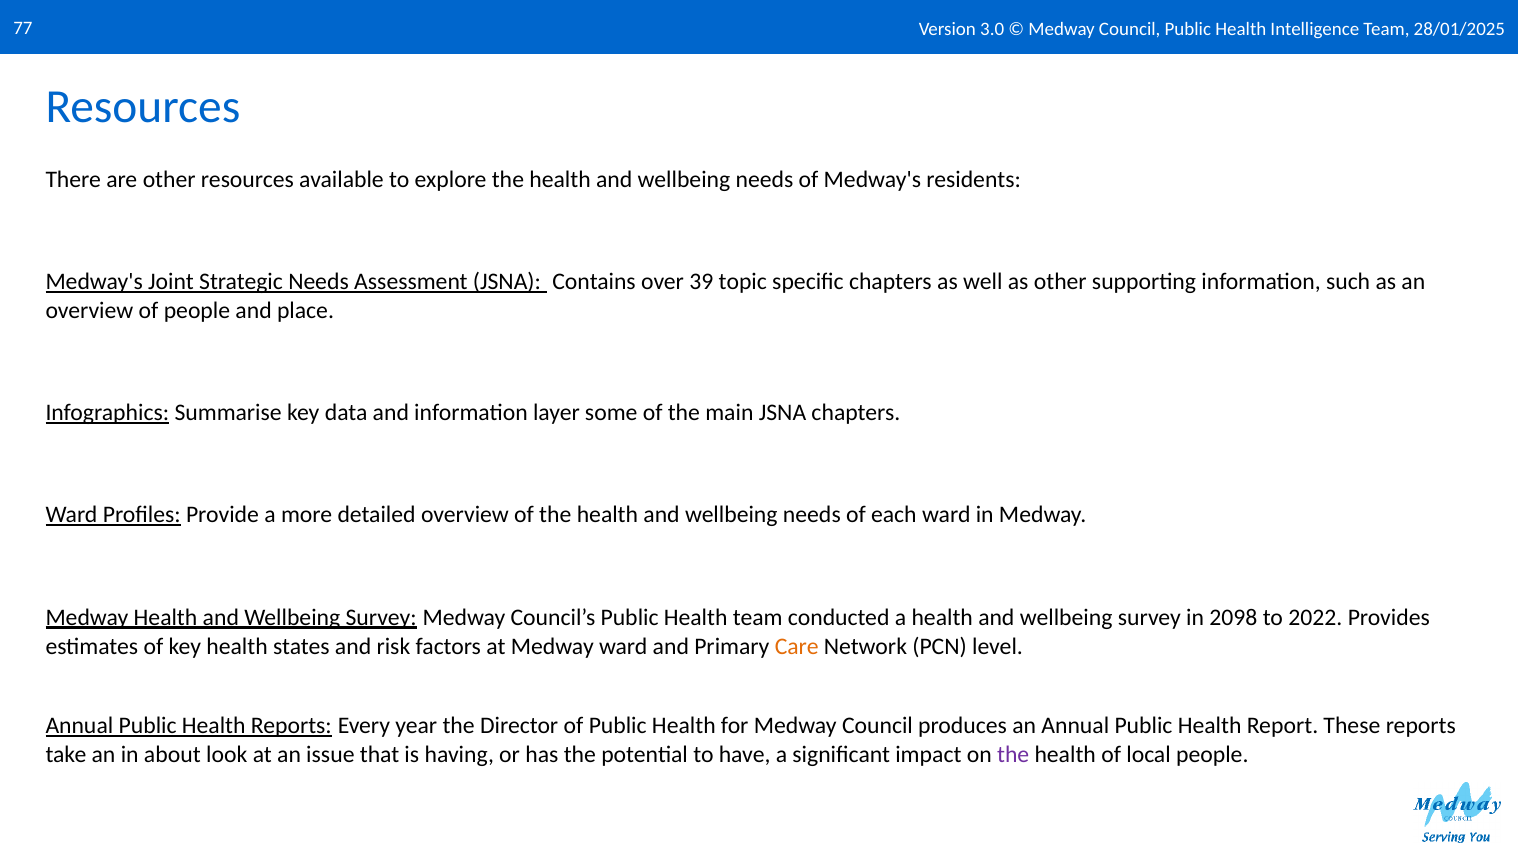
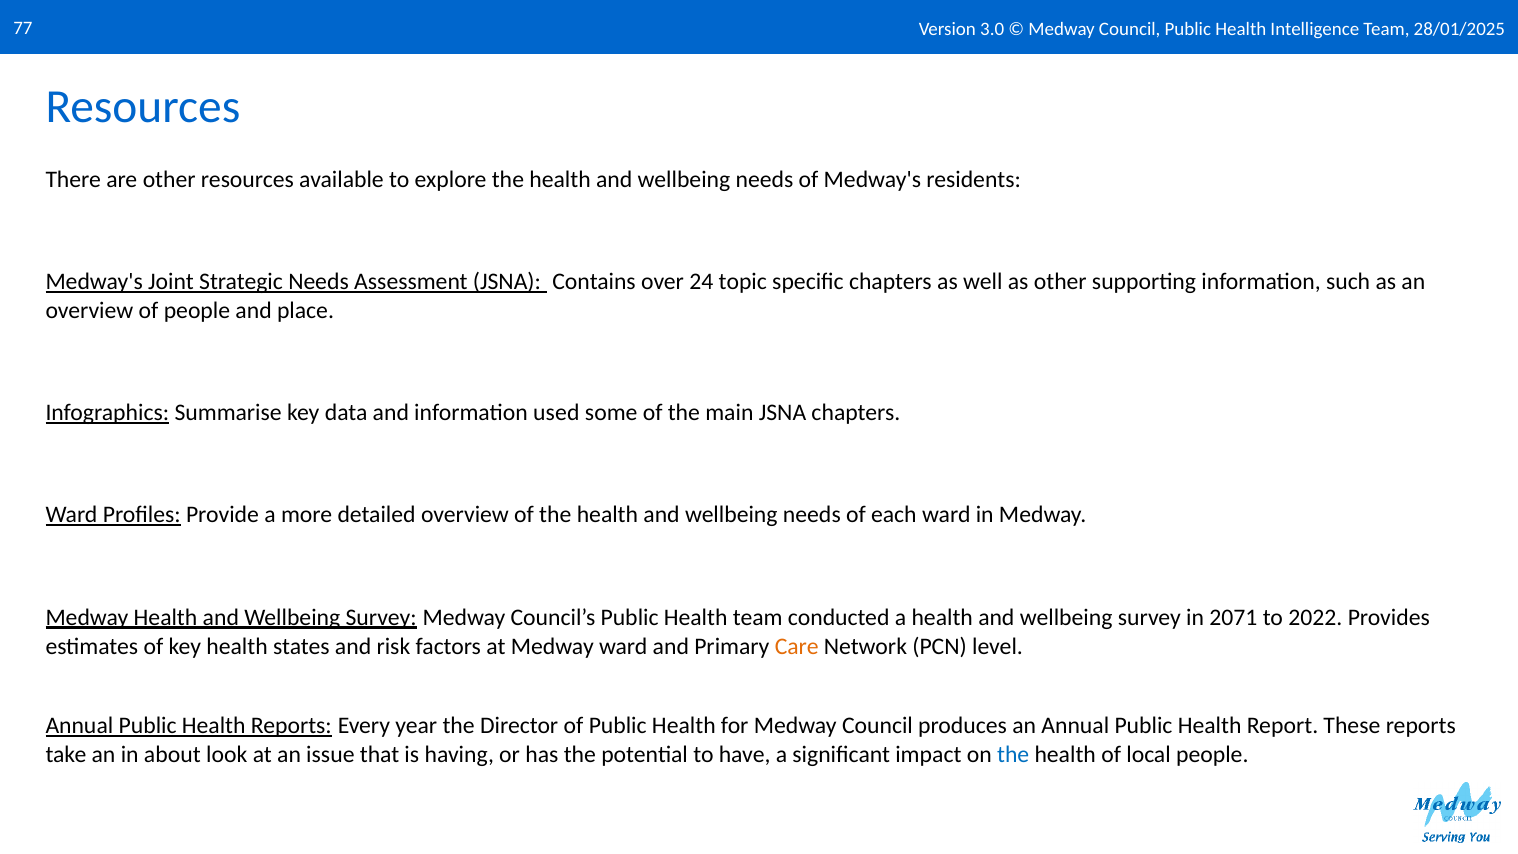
39: 39 -> 24
layer: layer -> used
2098: 2098 -> 2071
the at (1013, 755) colour: purple -> blue
